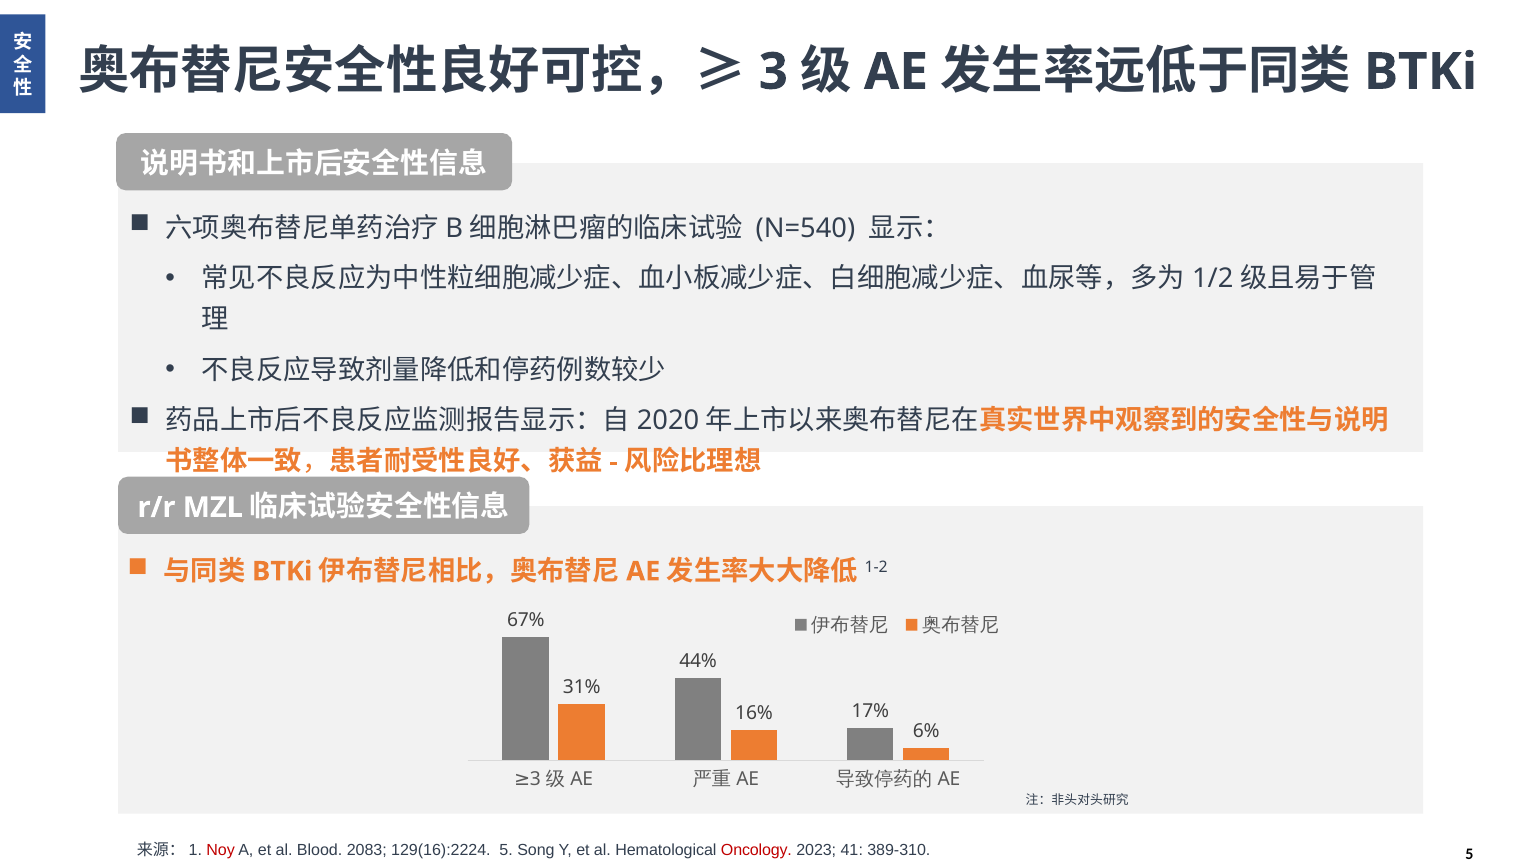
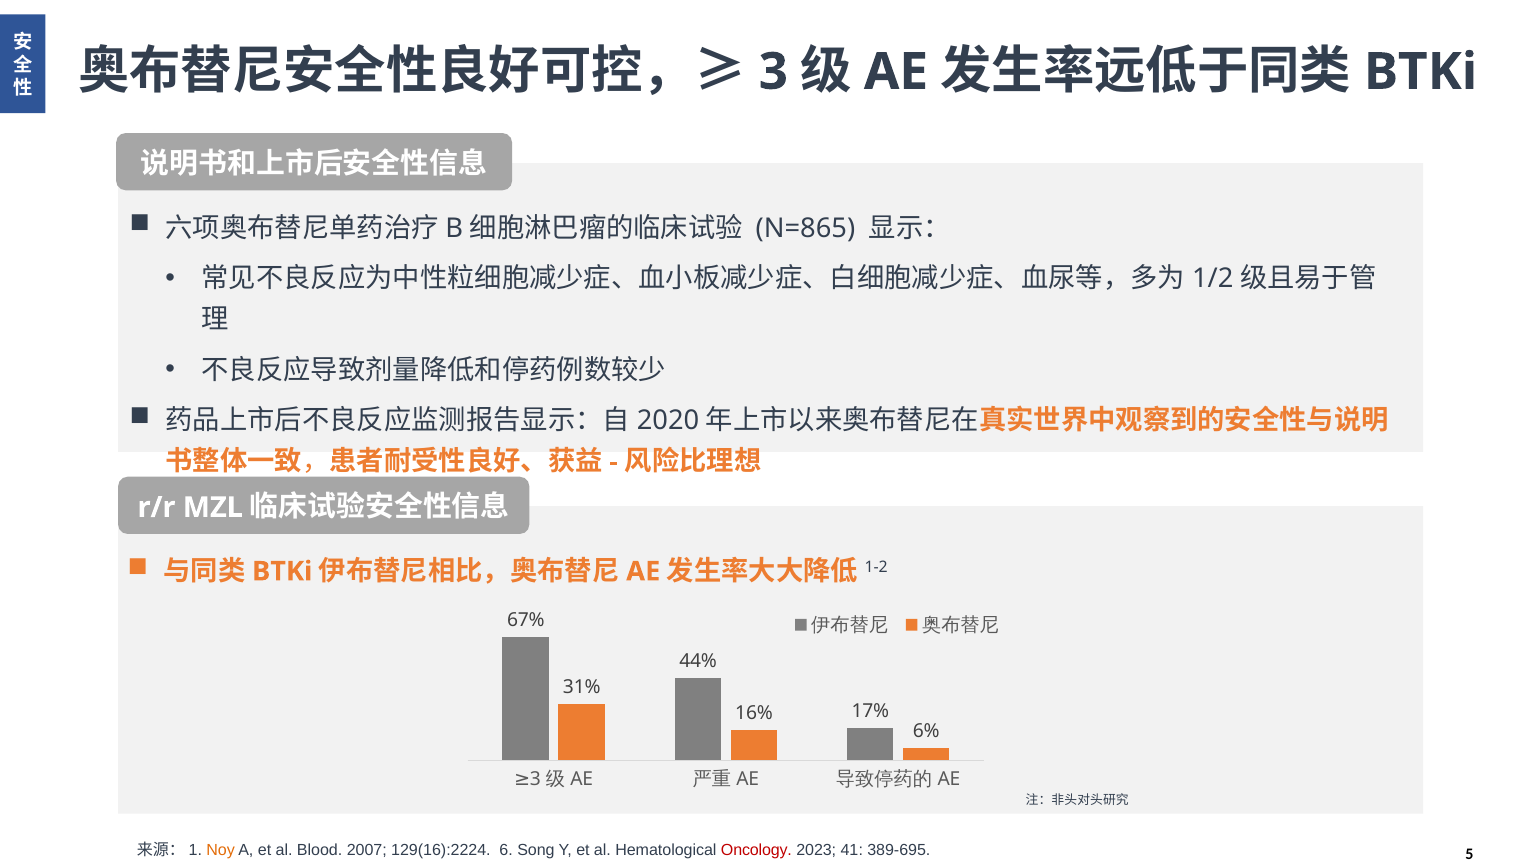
N=540: N=540 -> N=865
Noy colour: red -> orange
2083: 2083 -> 2007
129(16):2224 5: 5 -> 6
389-310: 389-310 -> 389-695
